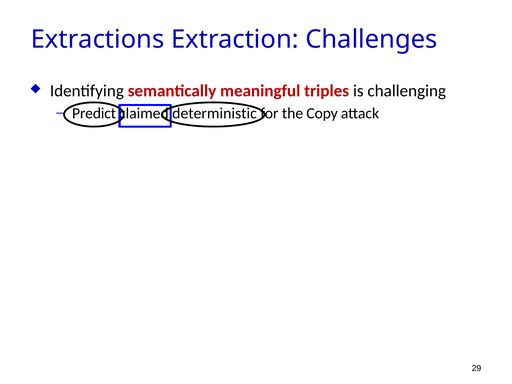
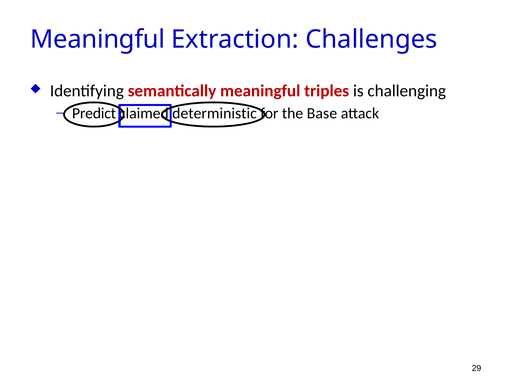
Extractions at (98, 40): Extractions -> Meaningful
Copy: Copy -> Base
